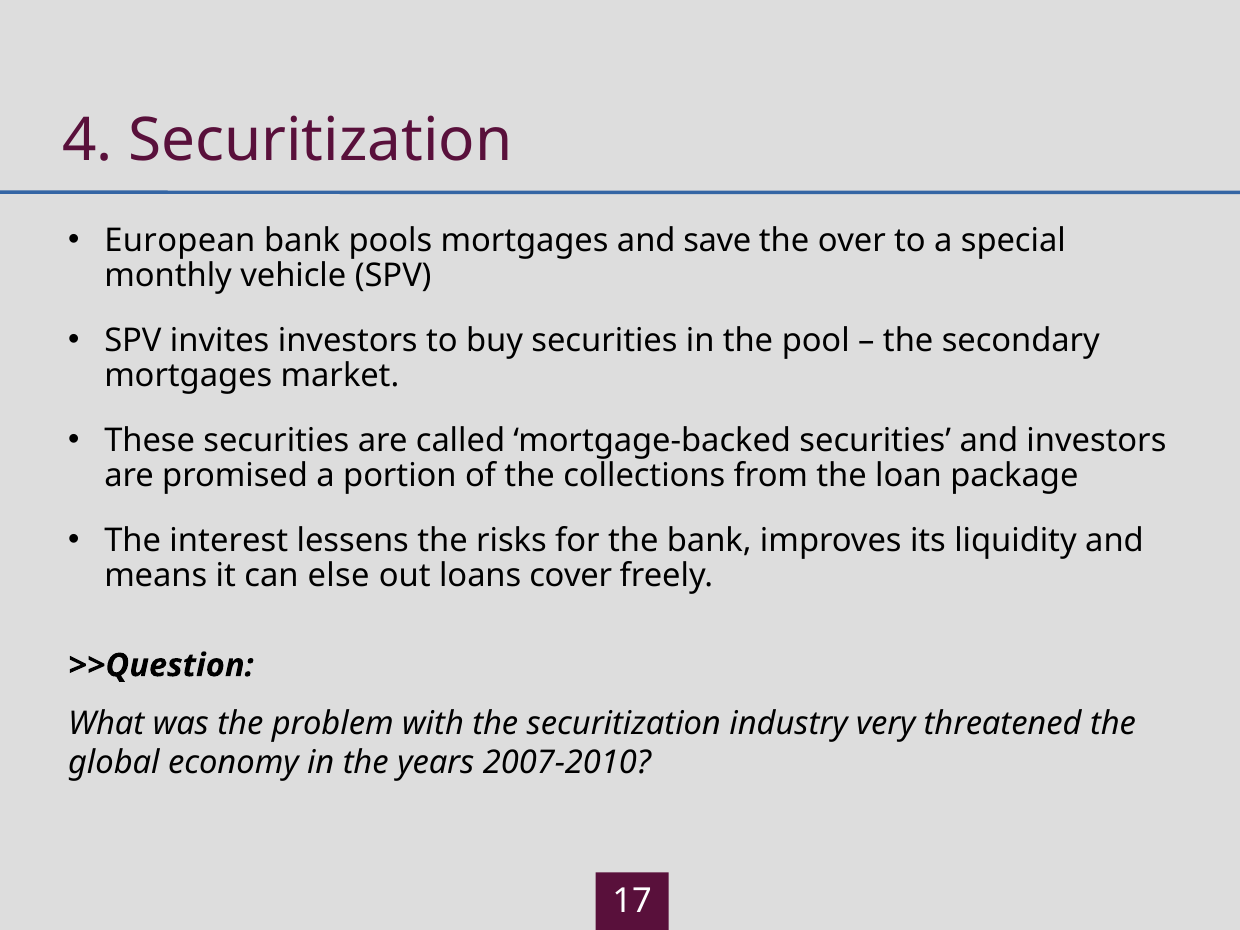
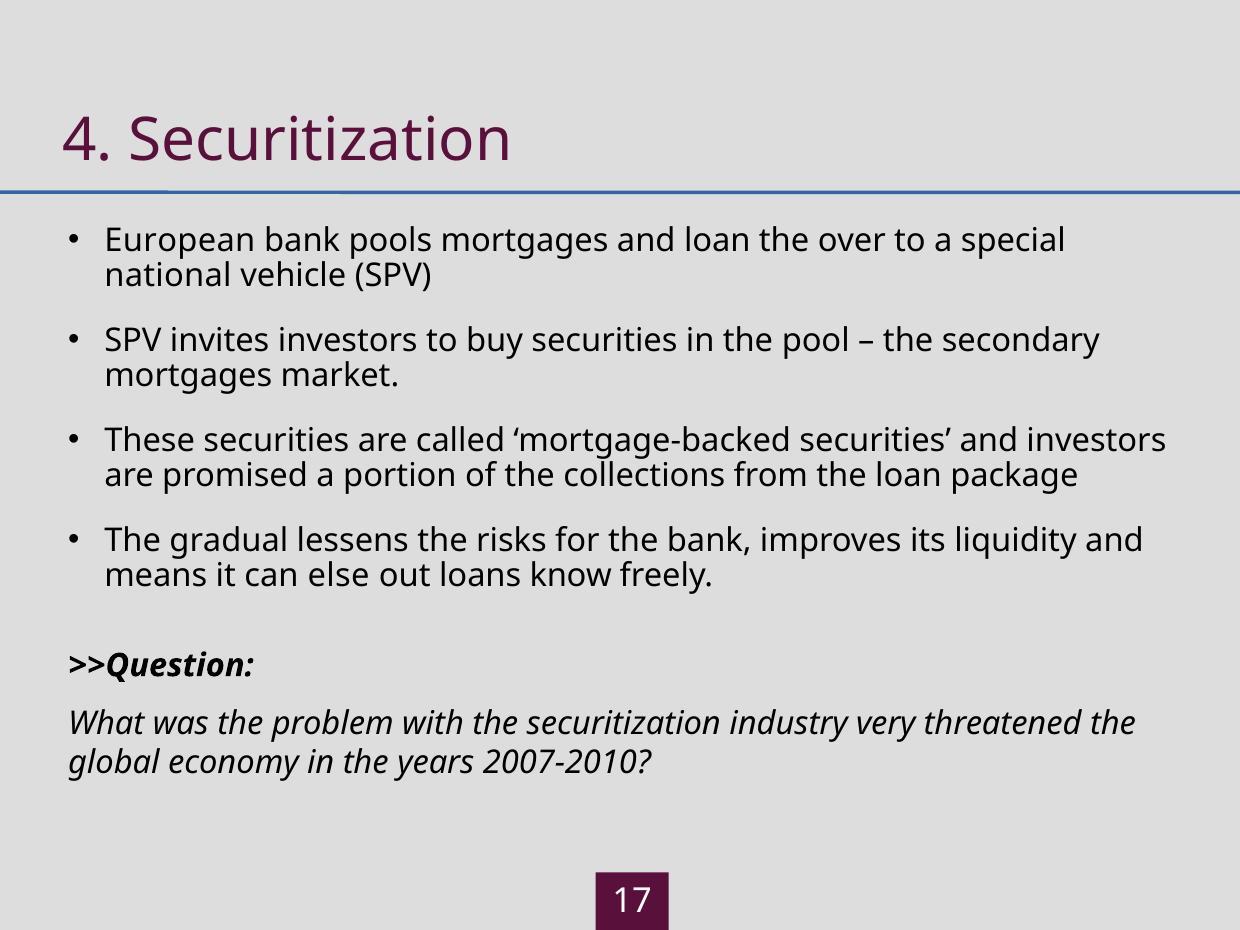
and save: save -> loan
monthly: monthly -> national
interest: interest -> gradual
cover: cover -> know
